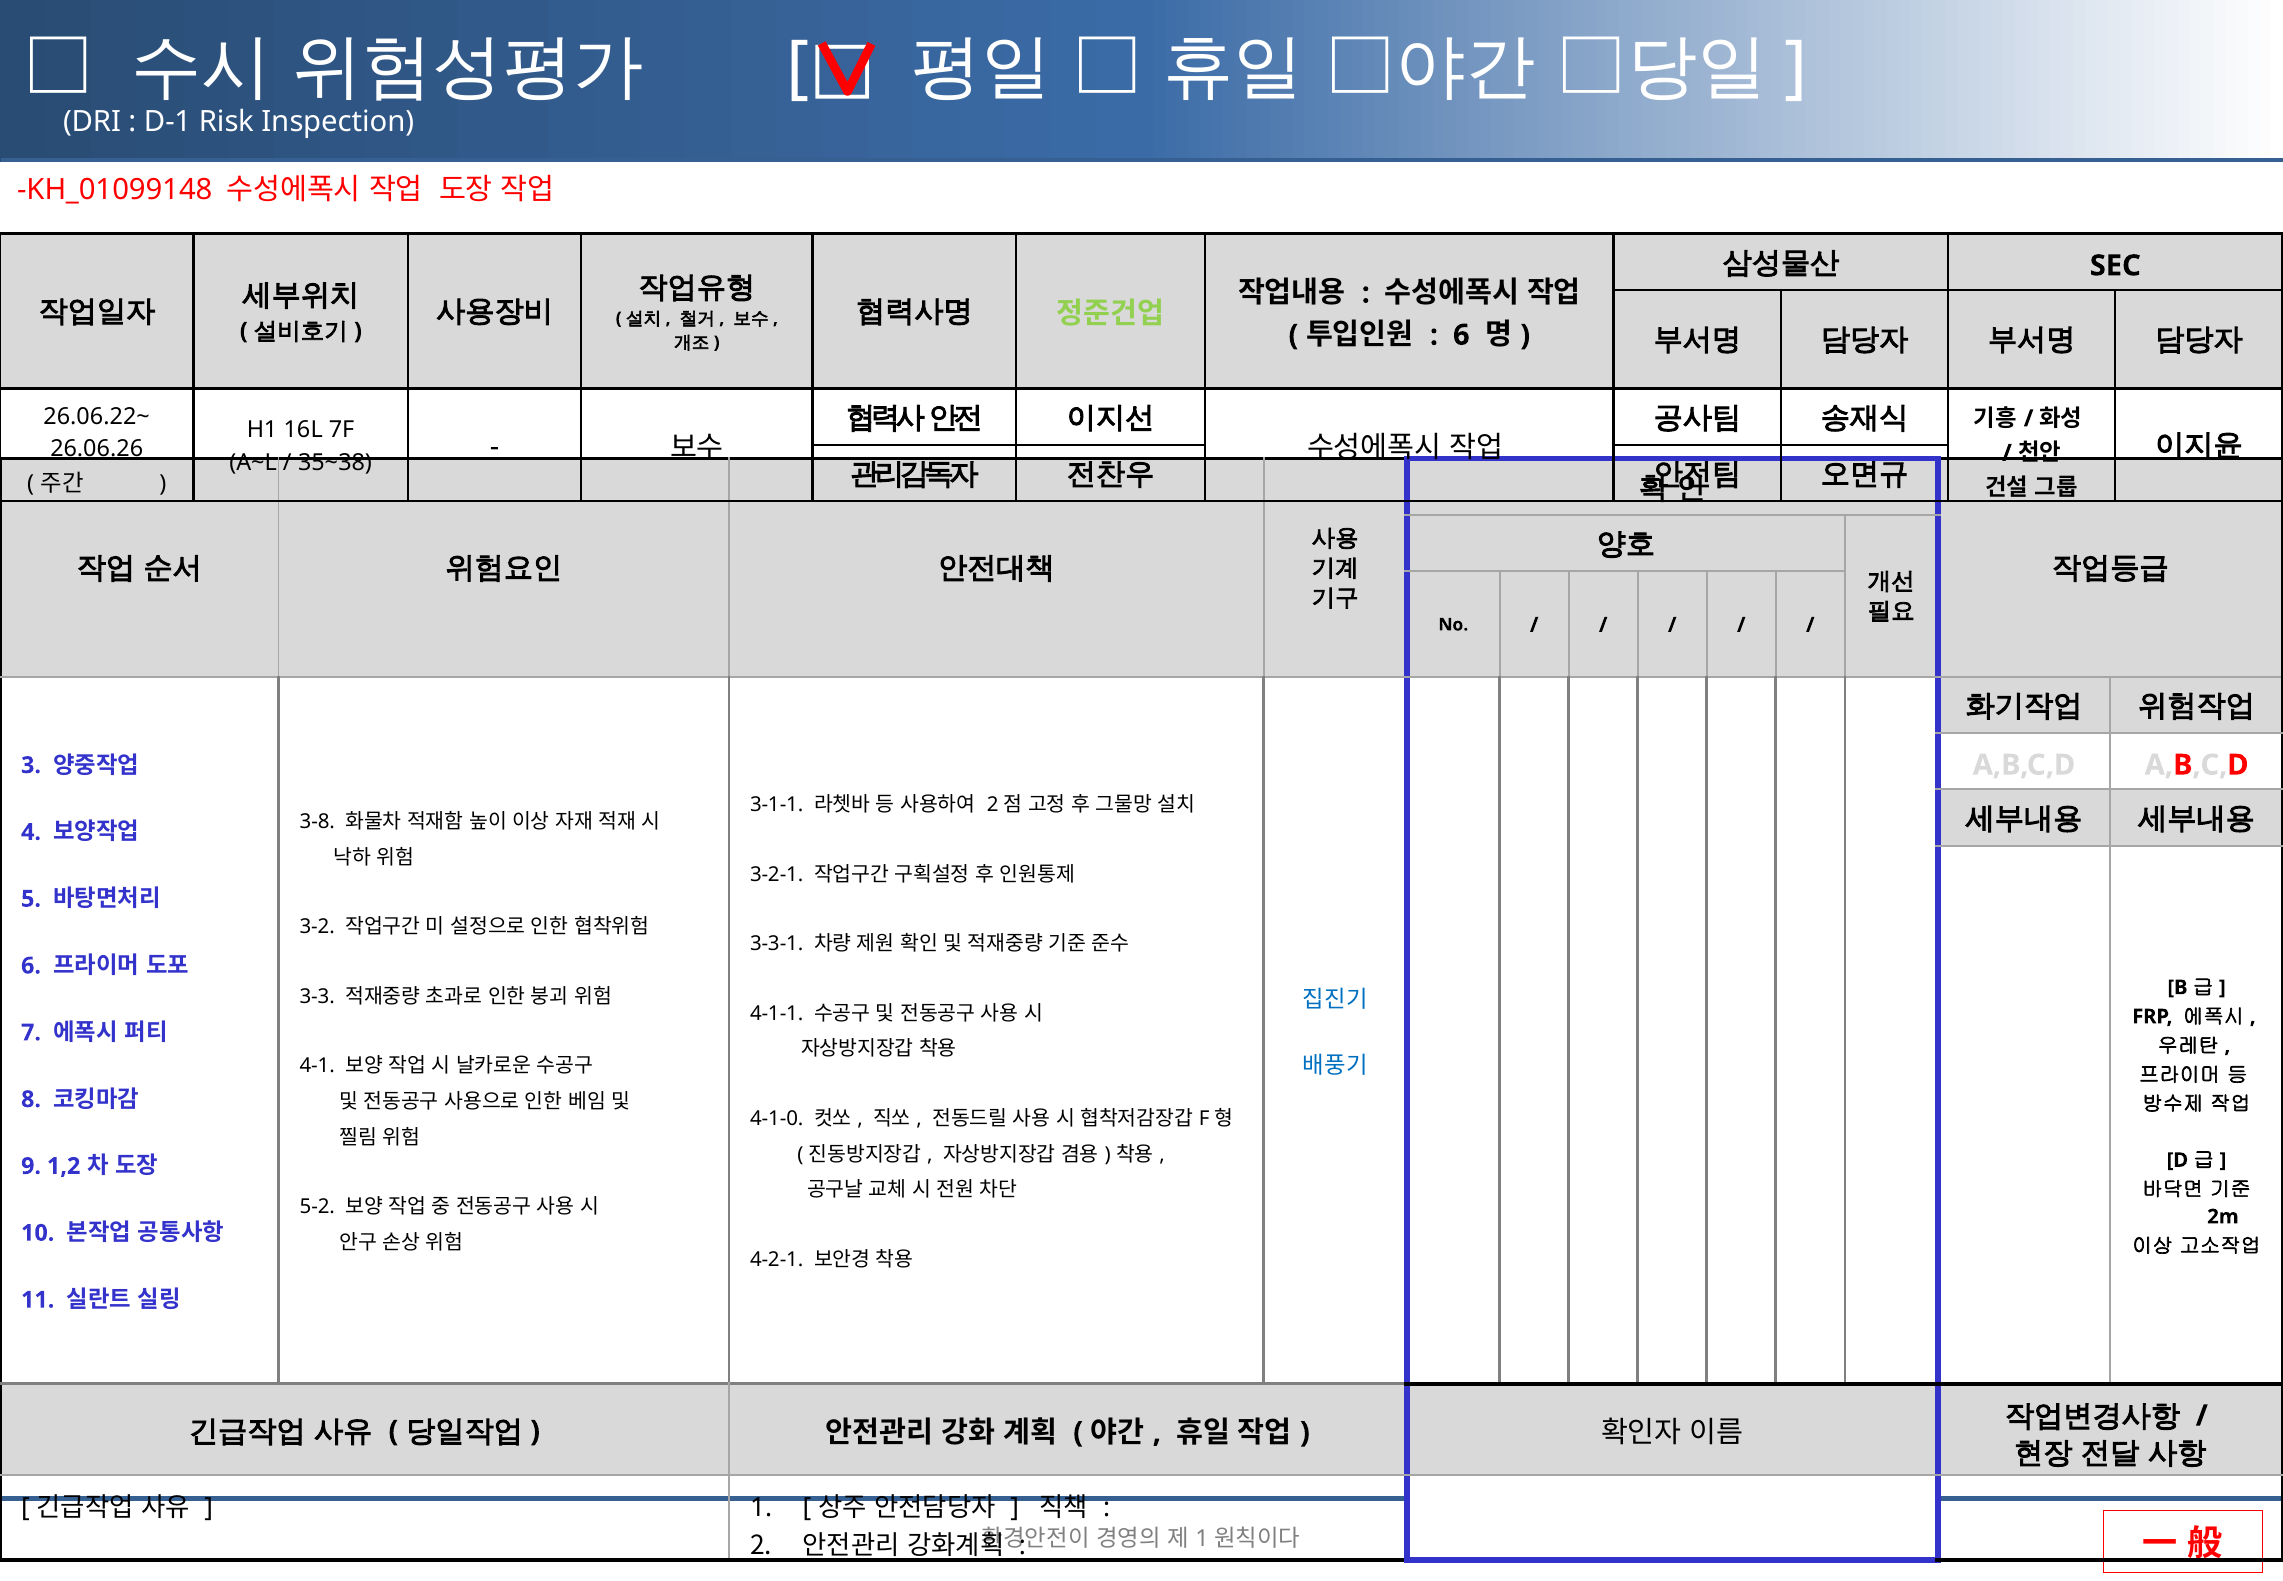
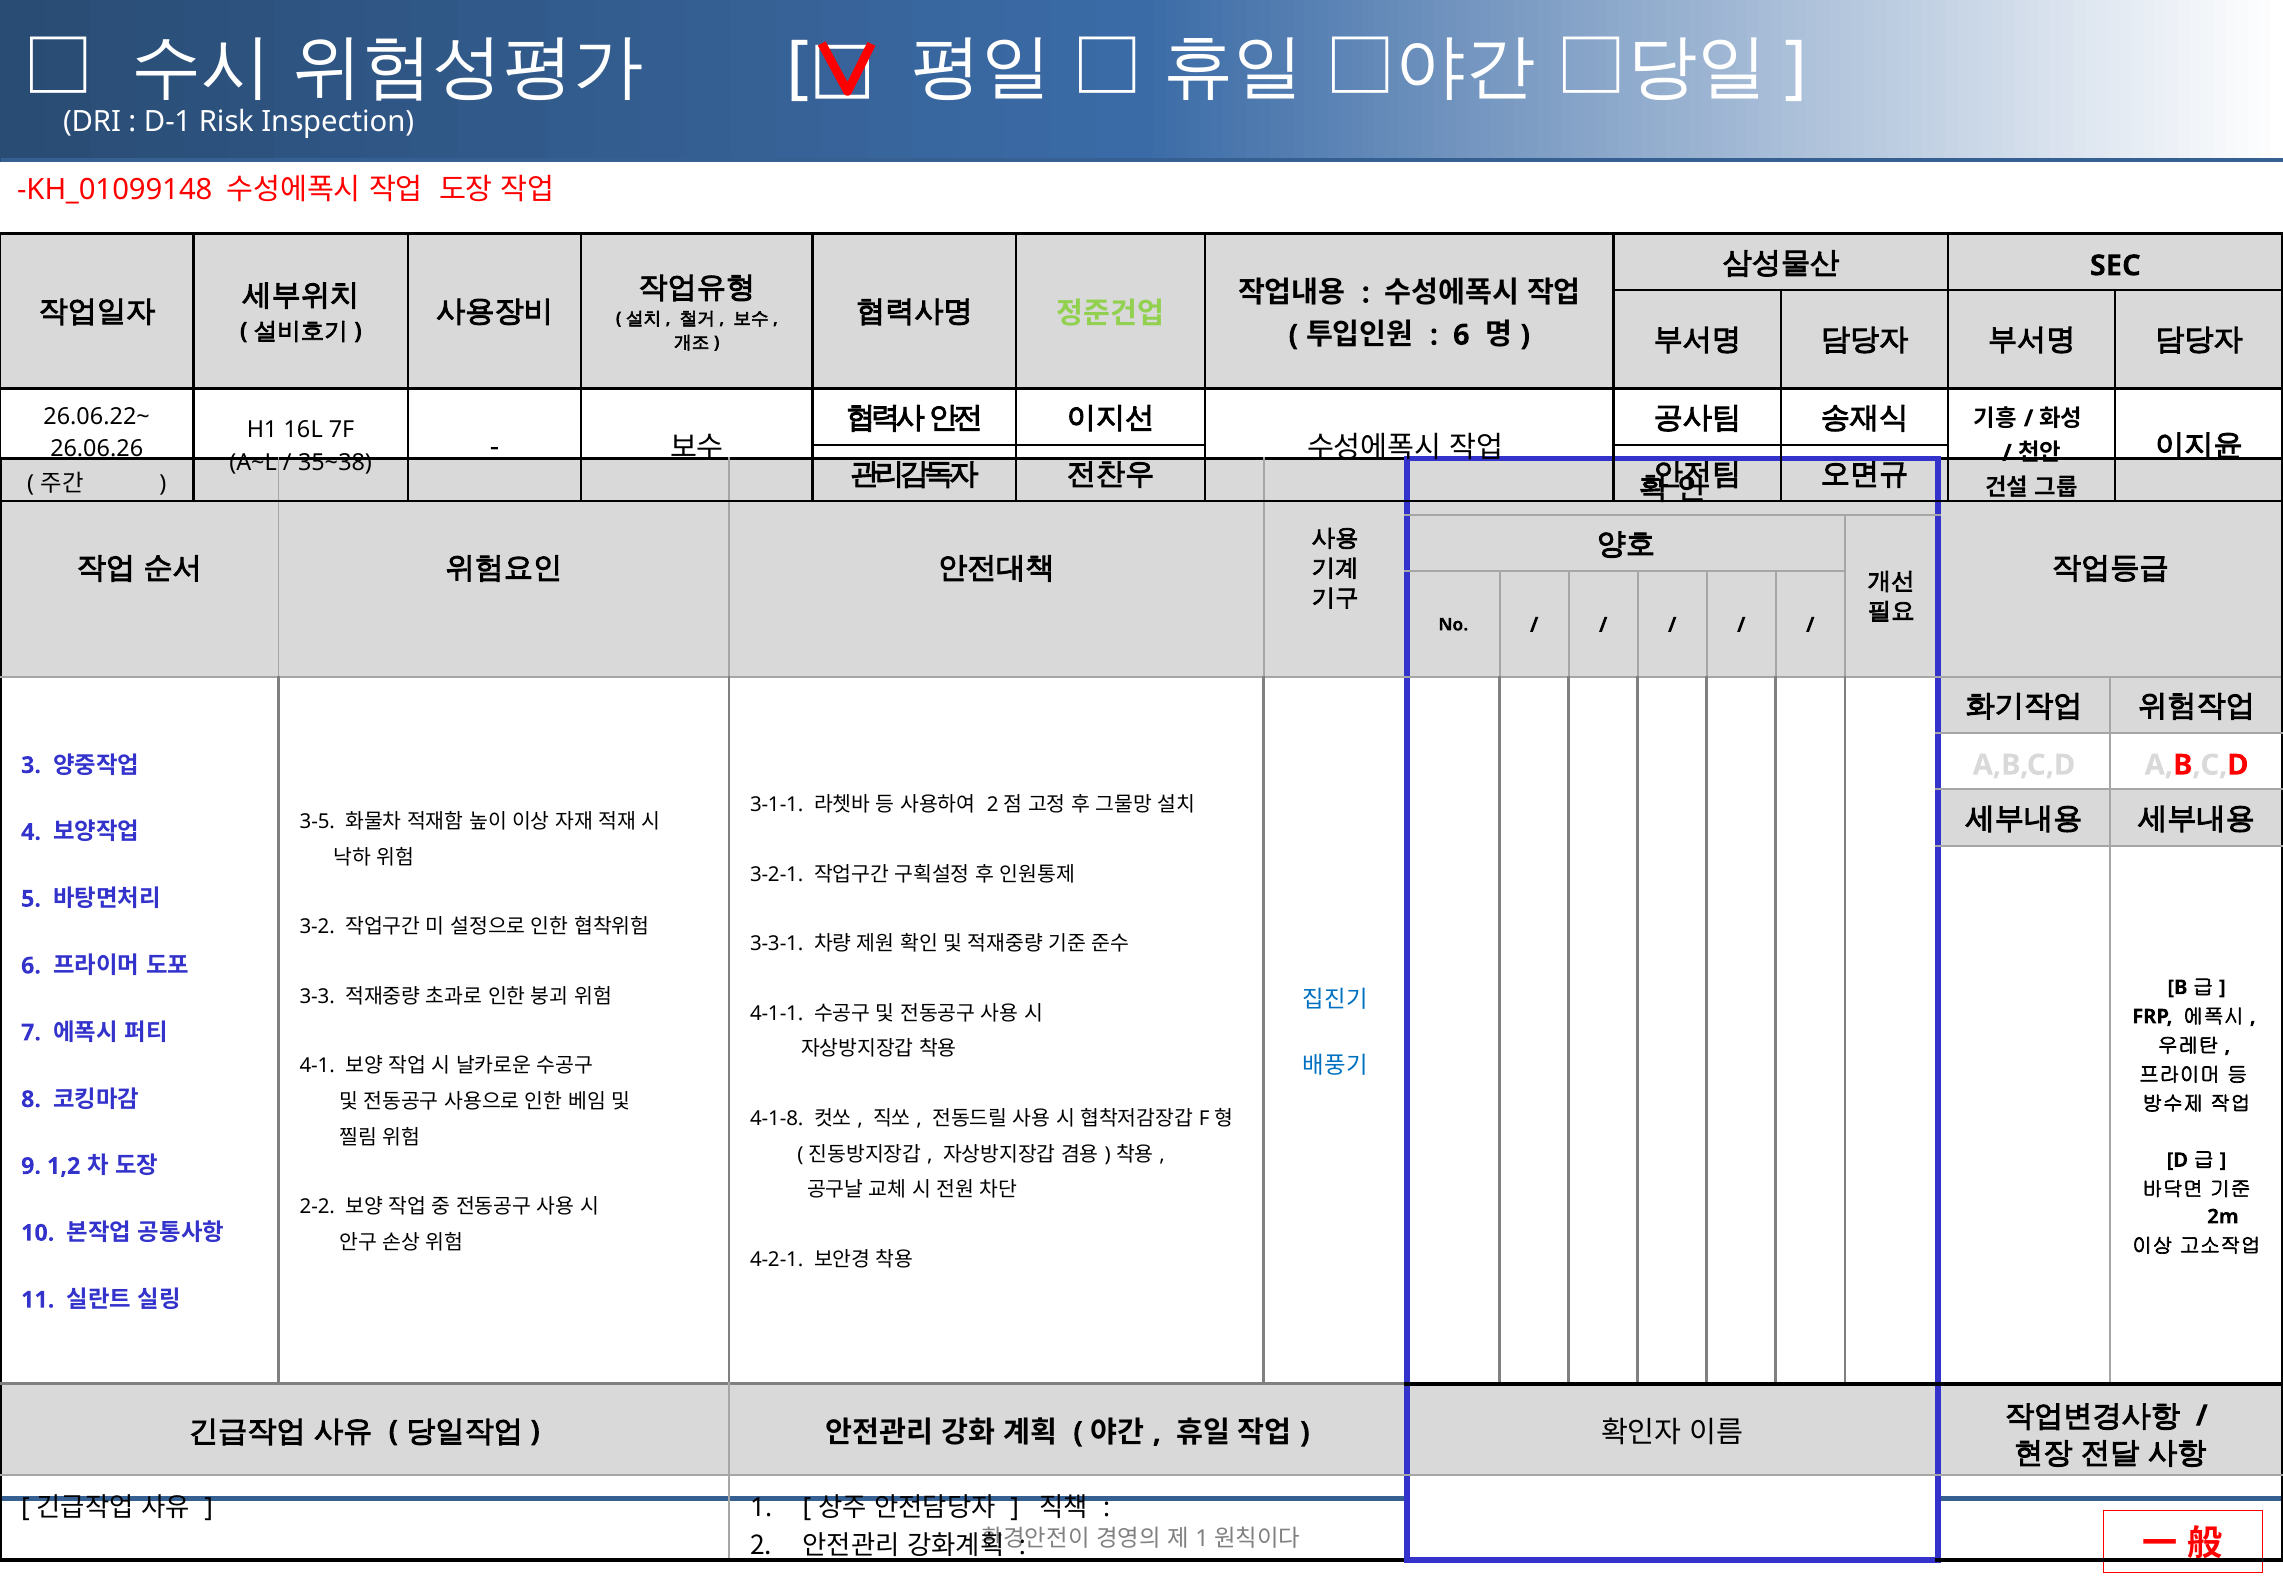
3-8: 3-8 -> 3-5
4-1-0: 4-1-0 -> 4-1-8
5-2: 5-2 -> 2-2
